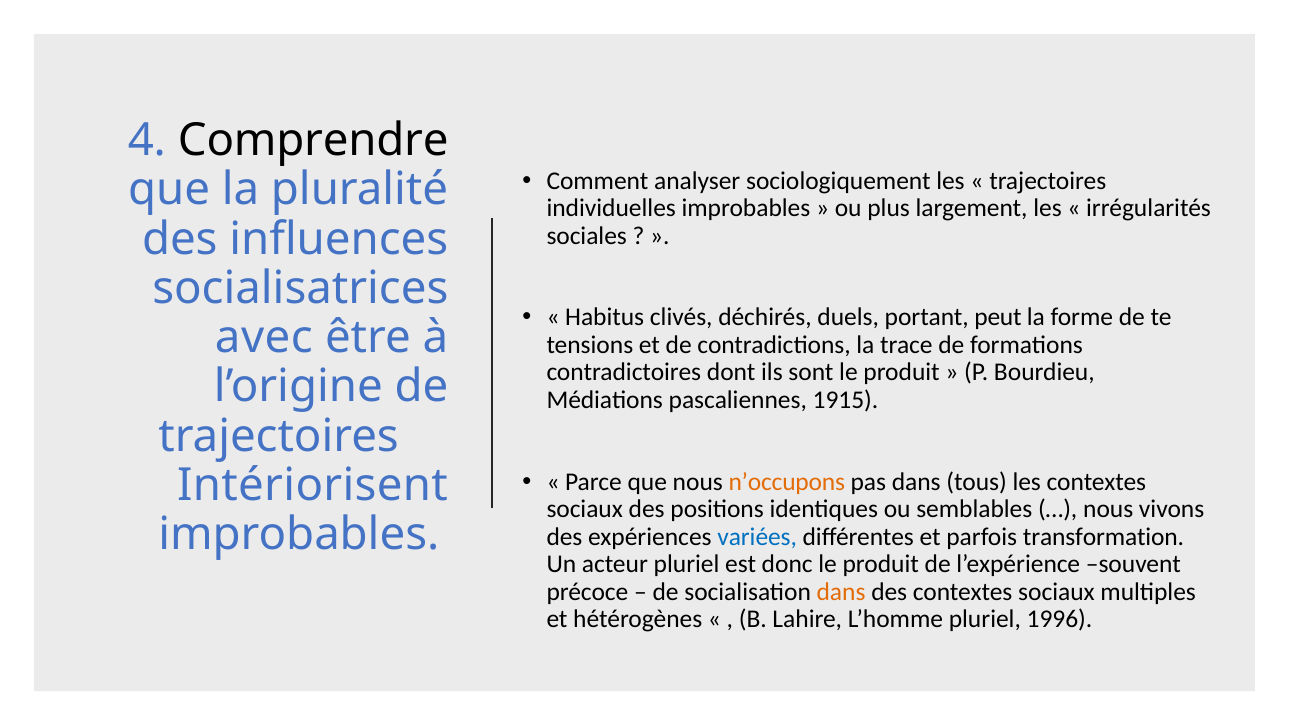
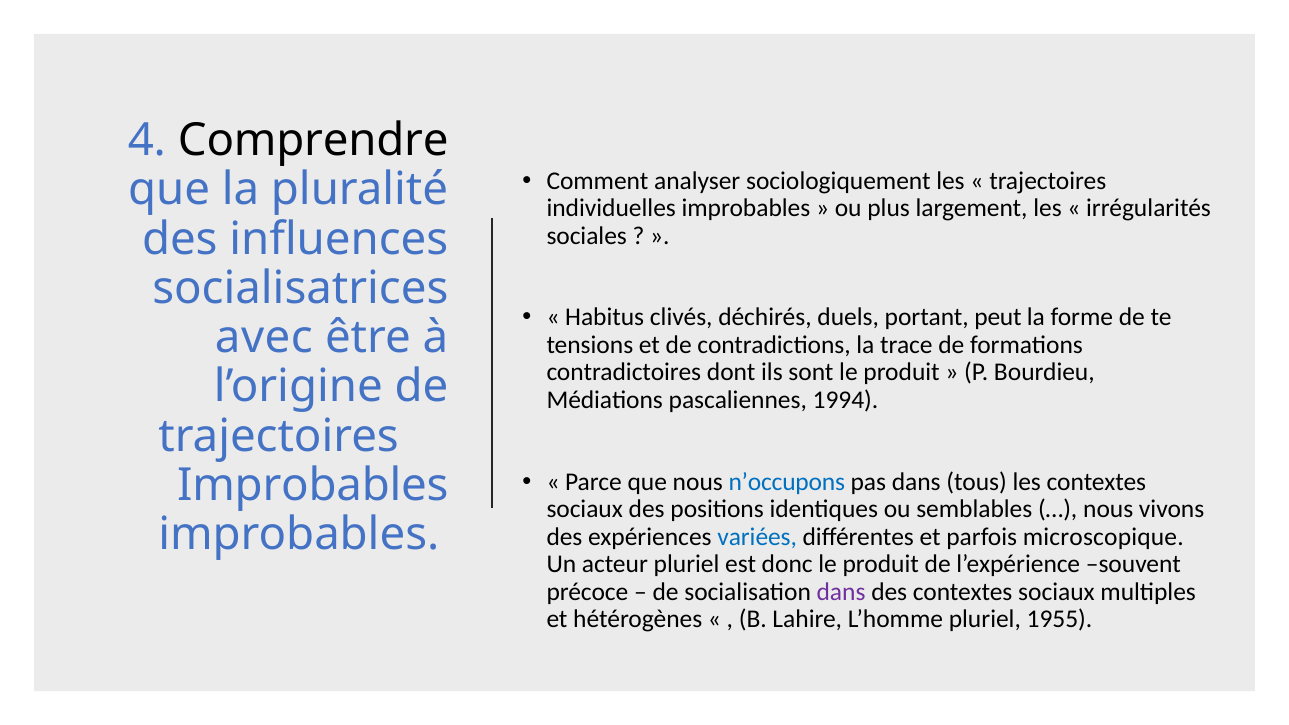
1915: 1915 -> 1994
n’occupons colour: orange -> blue
Intériorisent at (312, 485): Intériorisent -> Improbables
transformation: transformation -> microscopique
dans at (841, 592) colour: orange -> purple
1996: 1996 -> 1955
